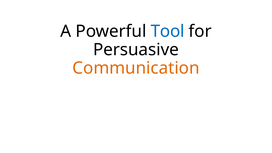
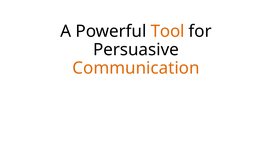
Tool colour: blue -> orange
